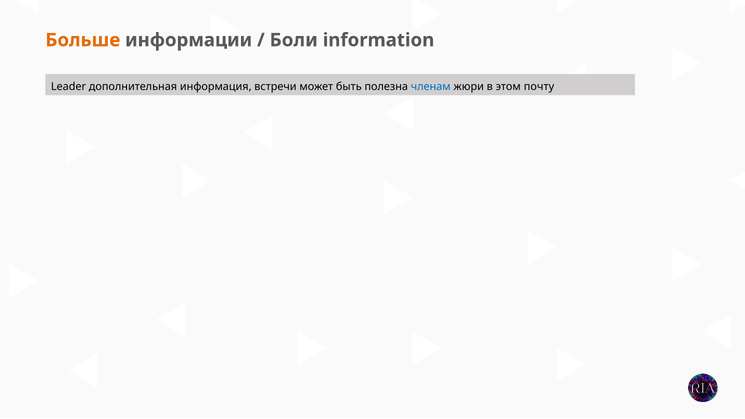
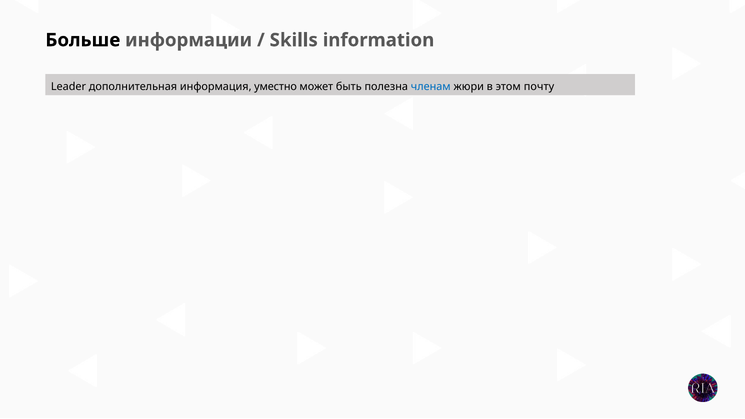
Больше colour: orange -> black
Боли: Боли -> Skills
встречи: встречи -> уместно
